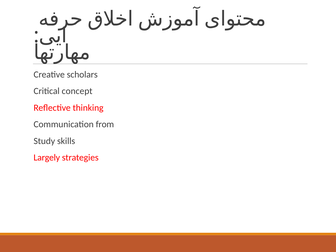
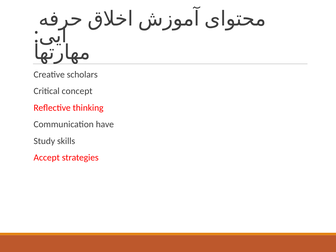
from: from -> have
Largely: Largely -> Accept
